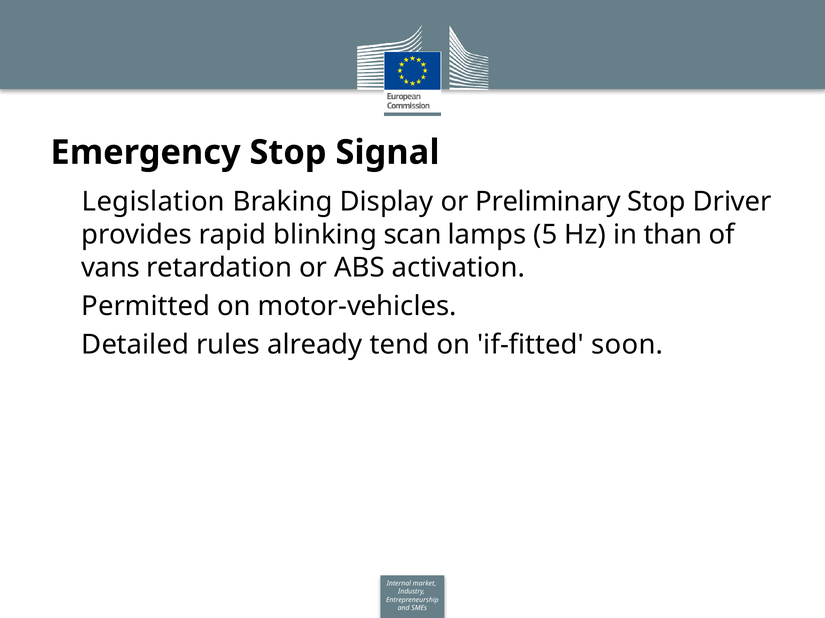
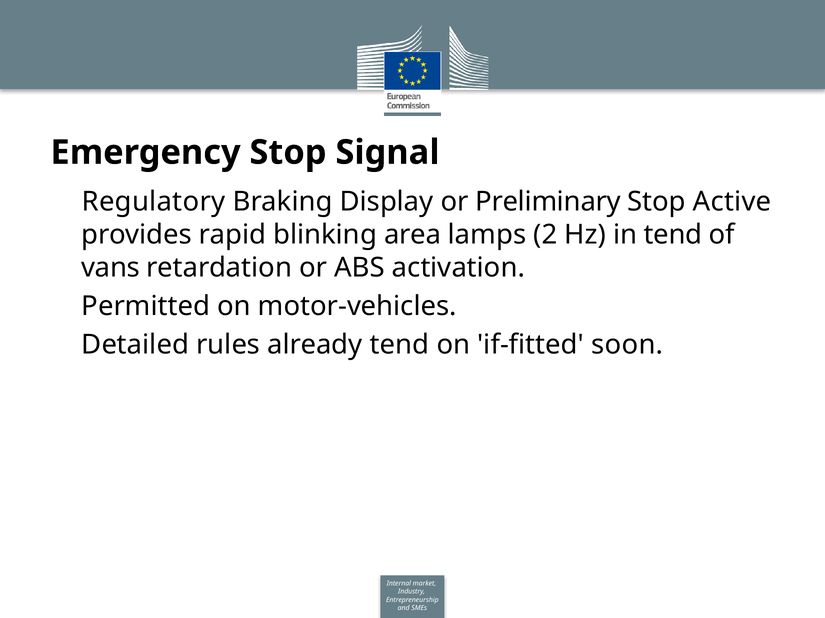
Legislation: Legislation -> Regulatory
Driver: Driver -> Active
scan: scan -> area
5: 5 -> 2
in than: than -> tend
